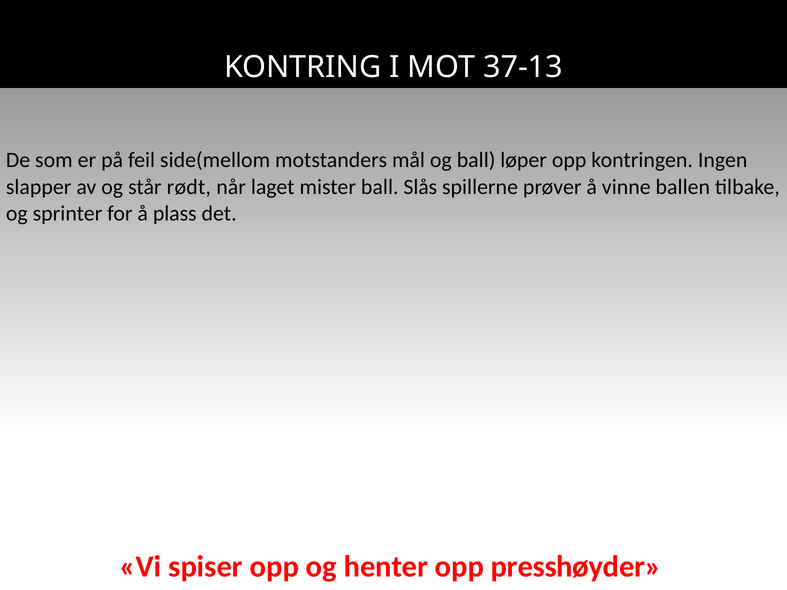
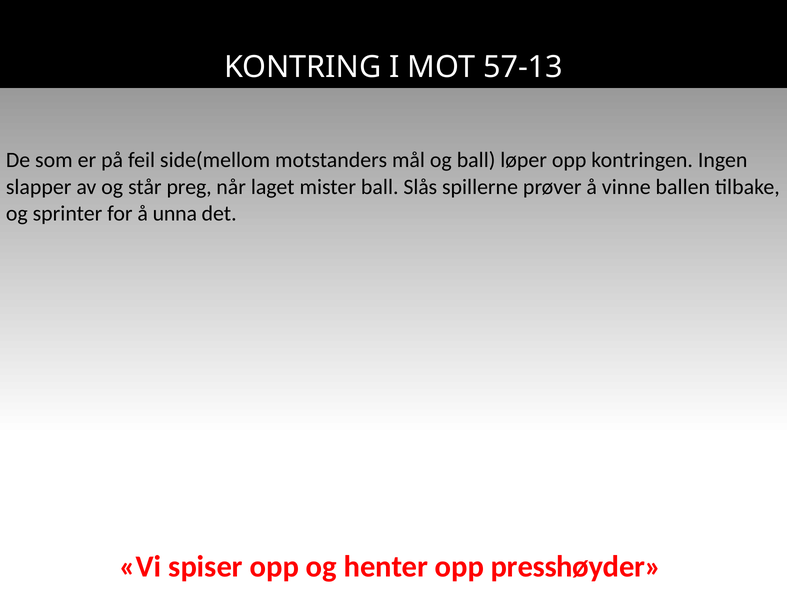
37-13: 37-13 -> 57-13
rødt: rødt -> preg
plass: plass -> unna
